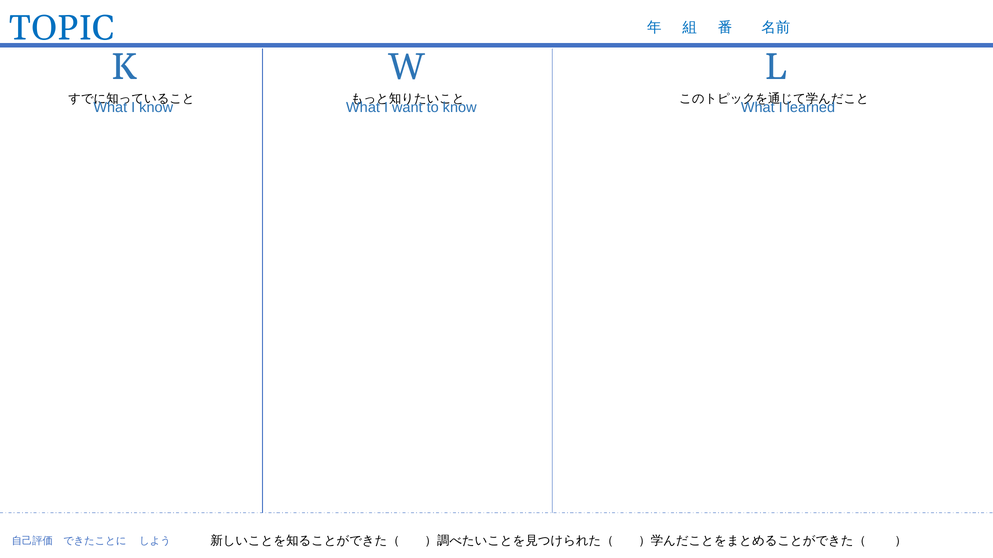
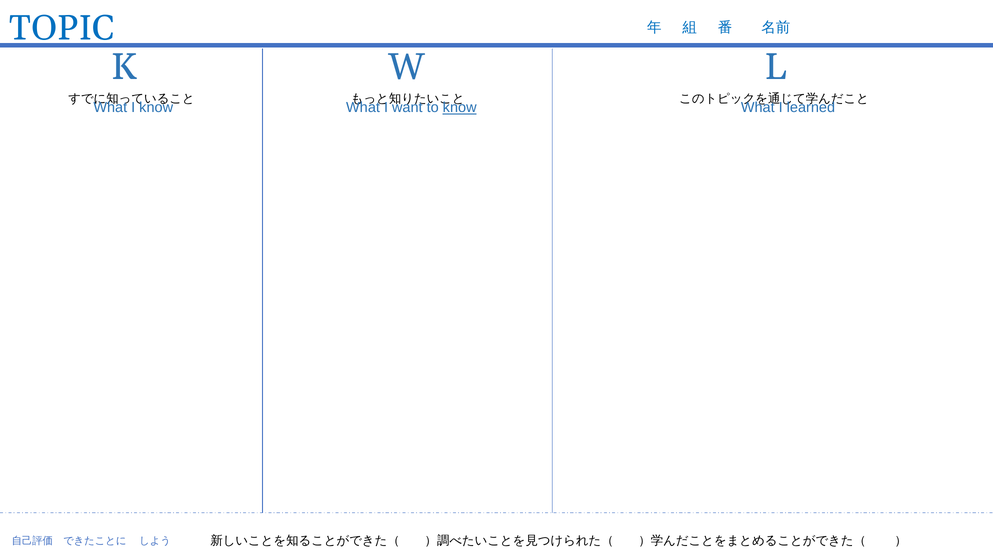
know at (460, 108) underline: none -> present
